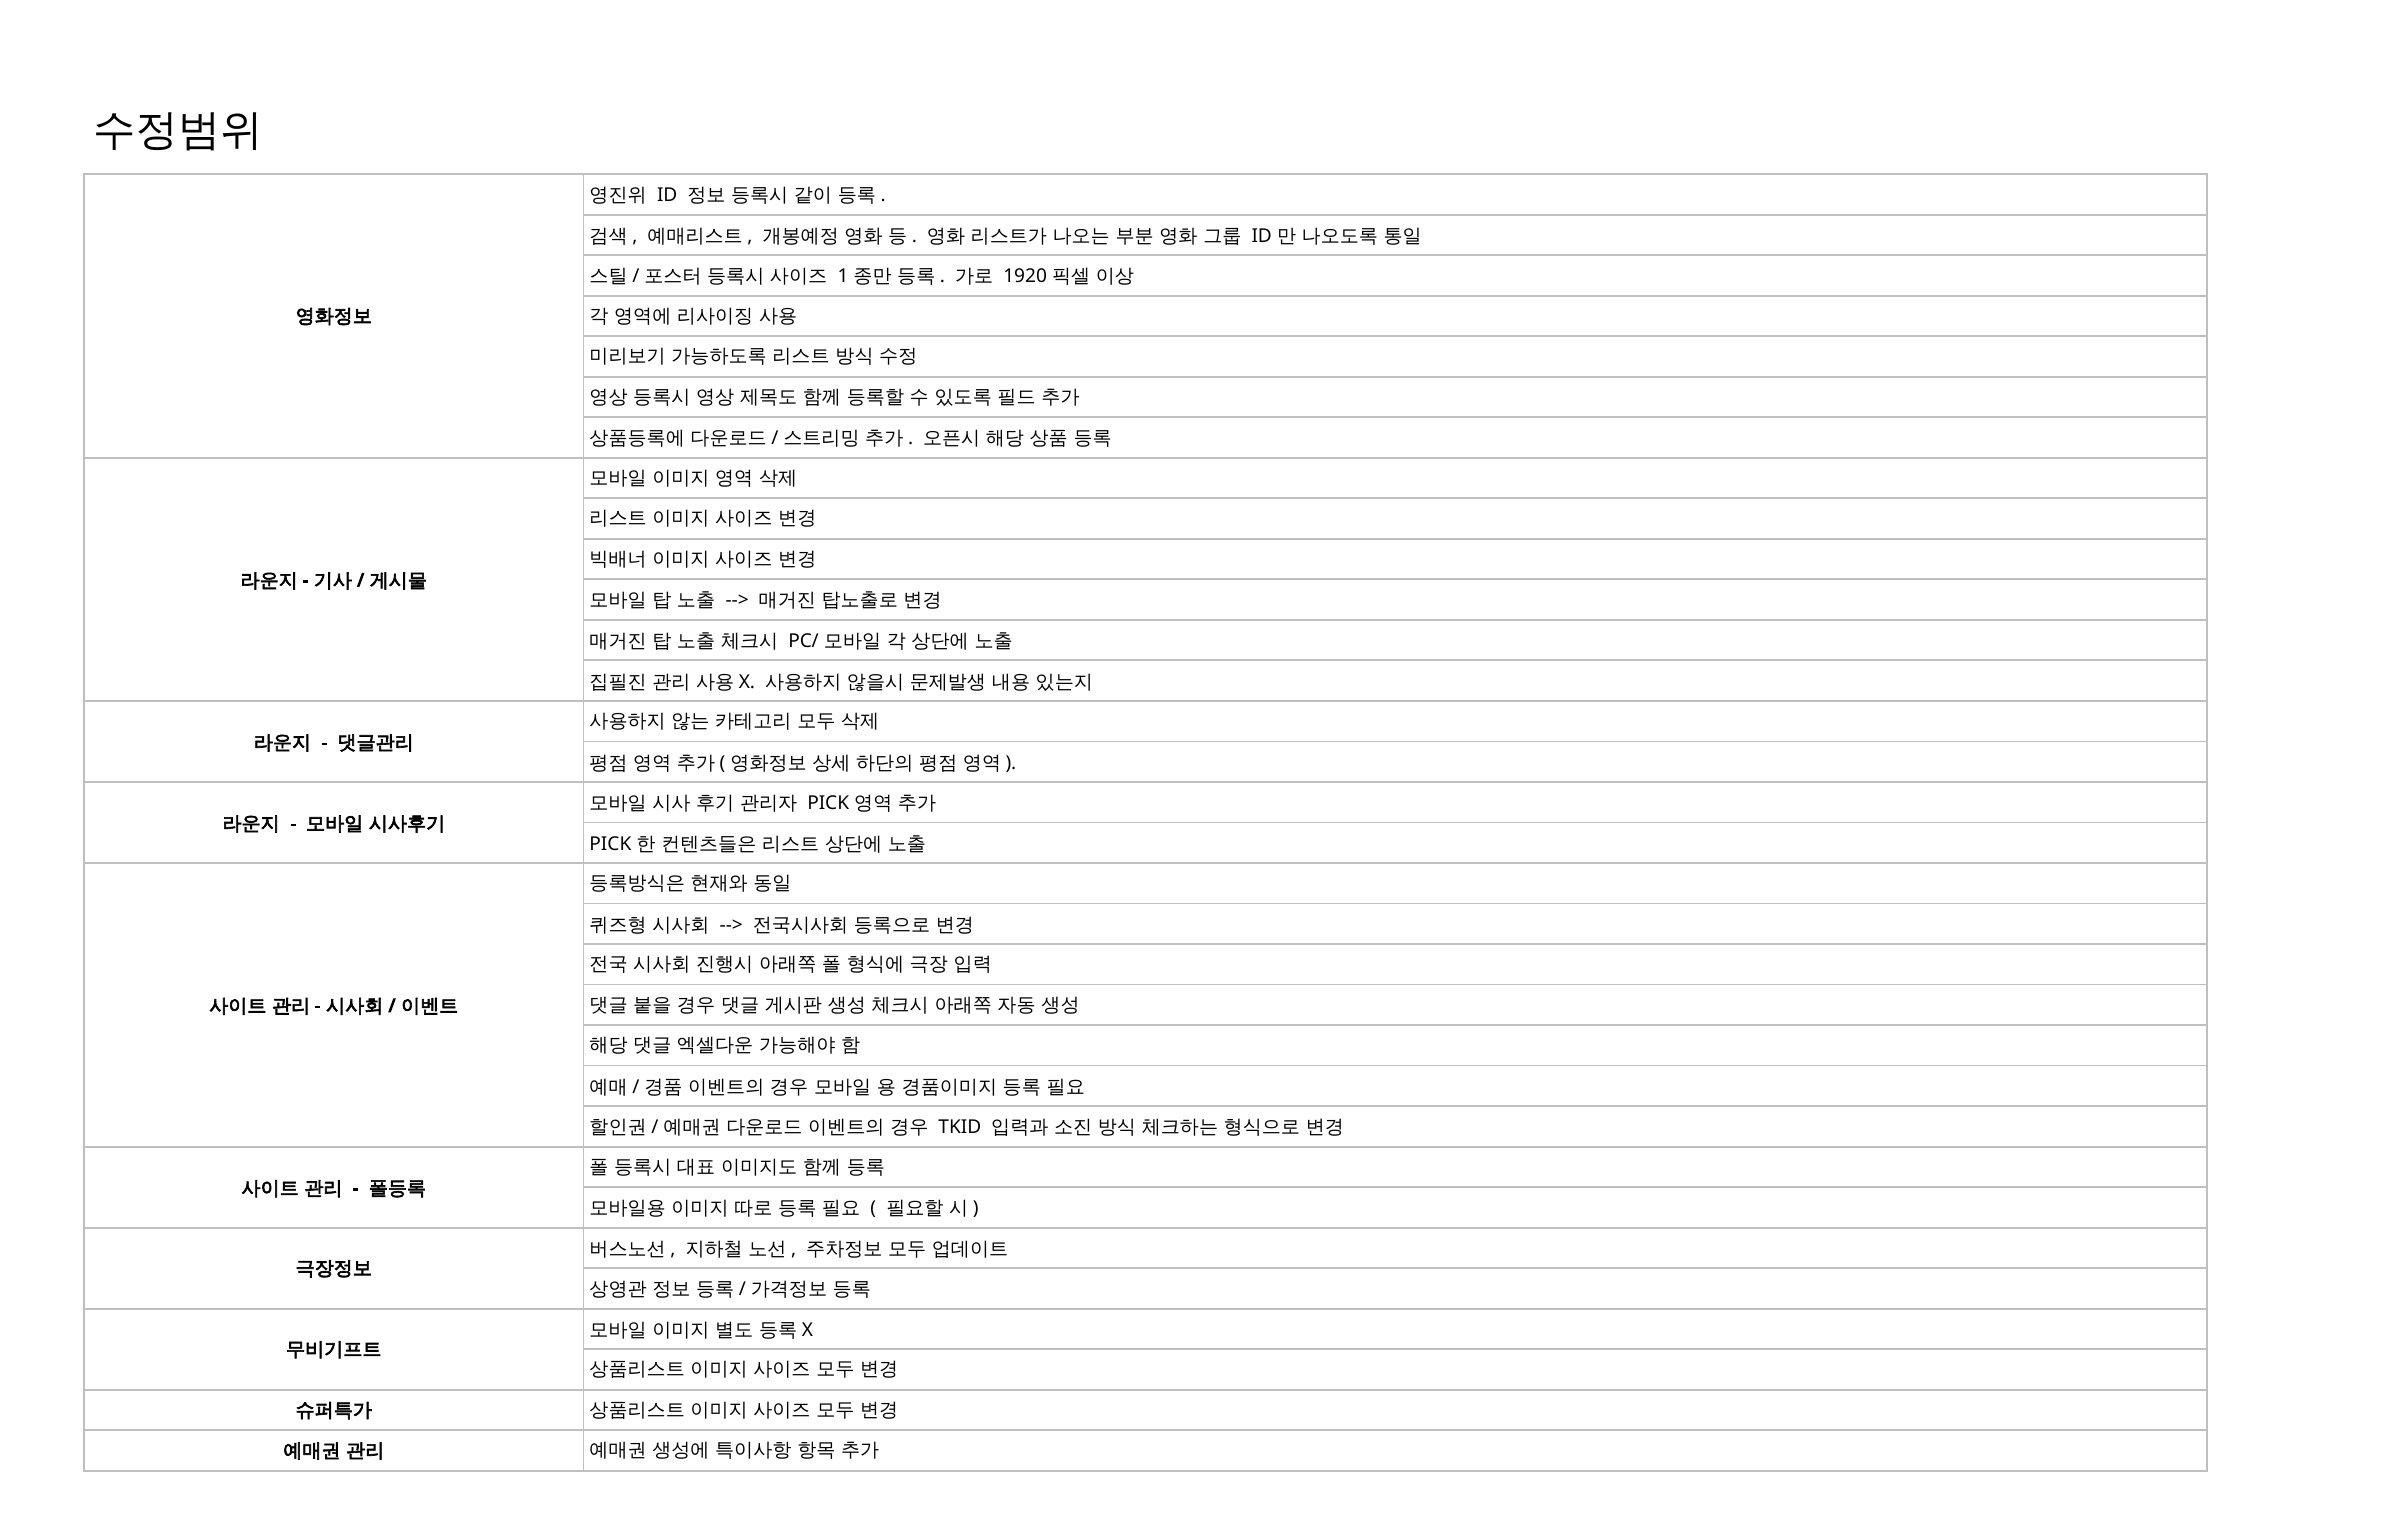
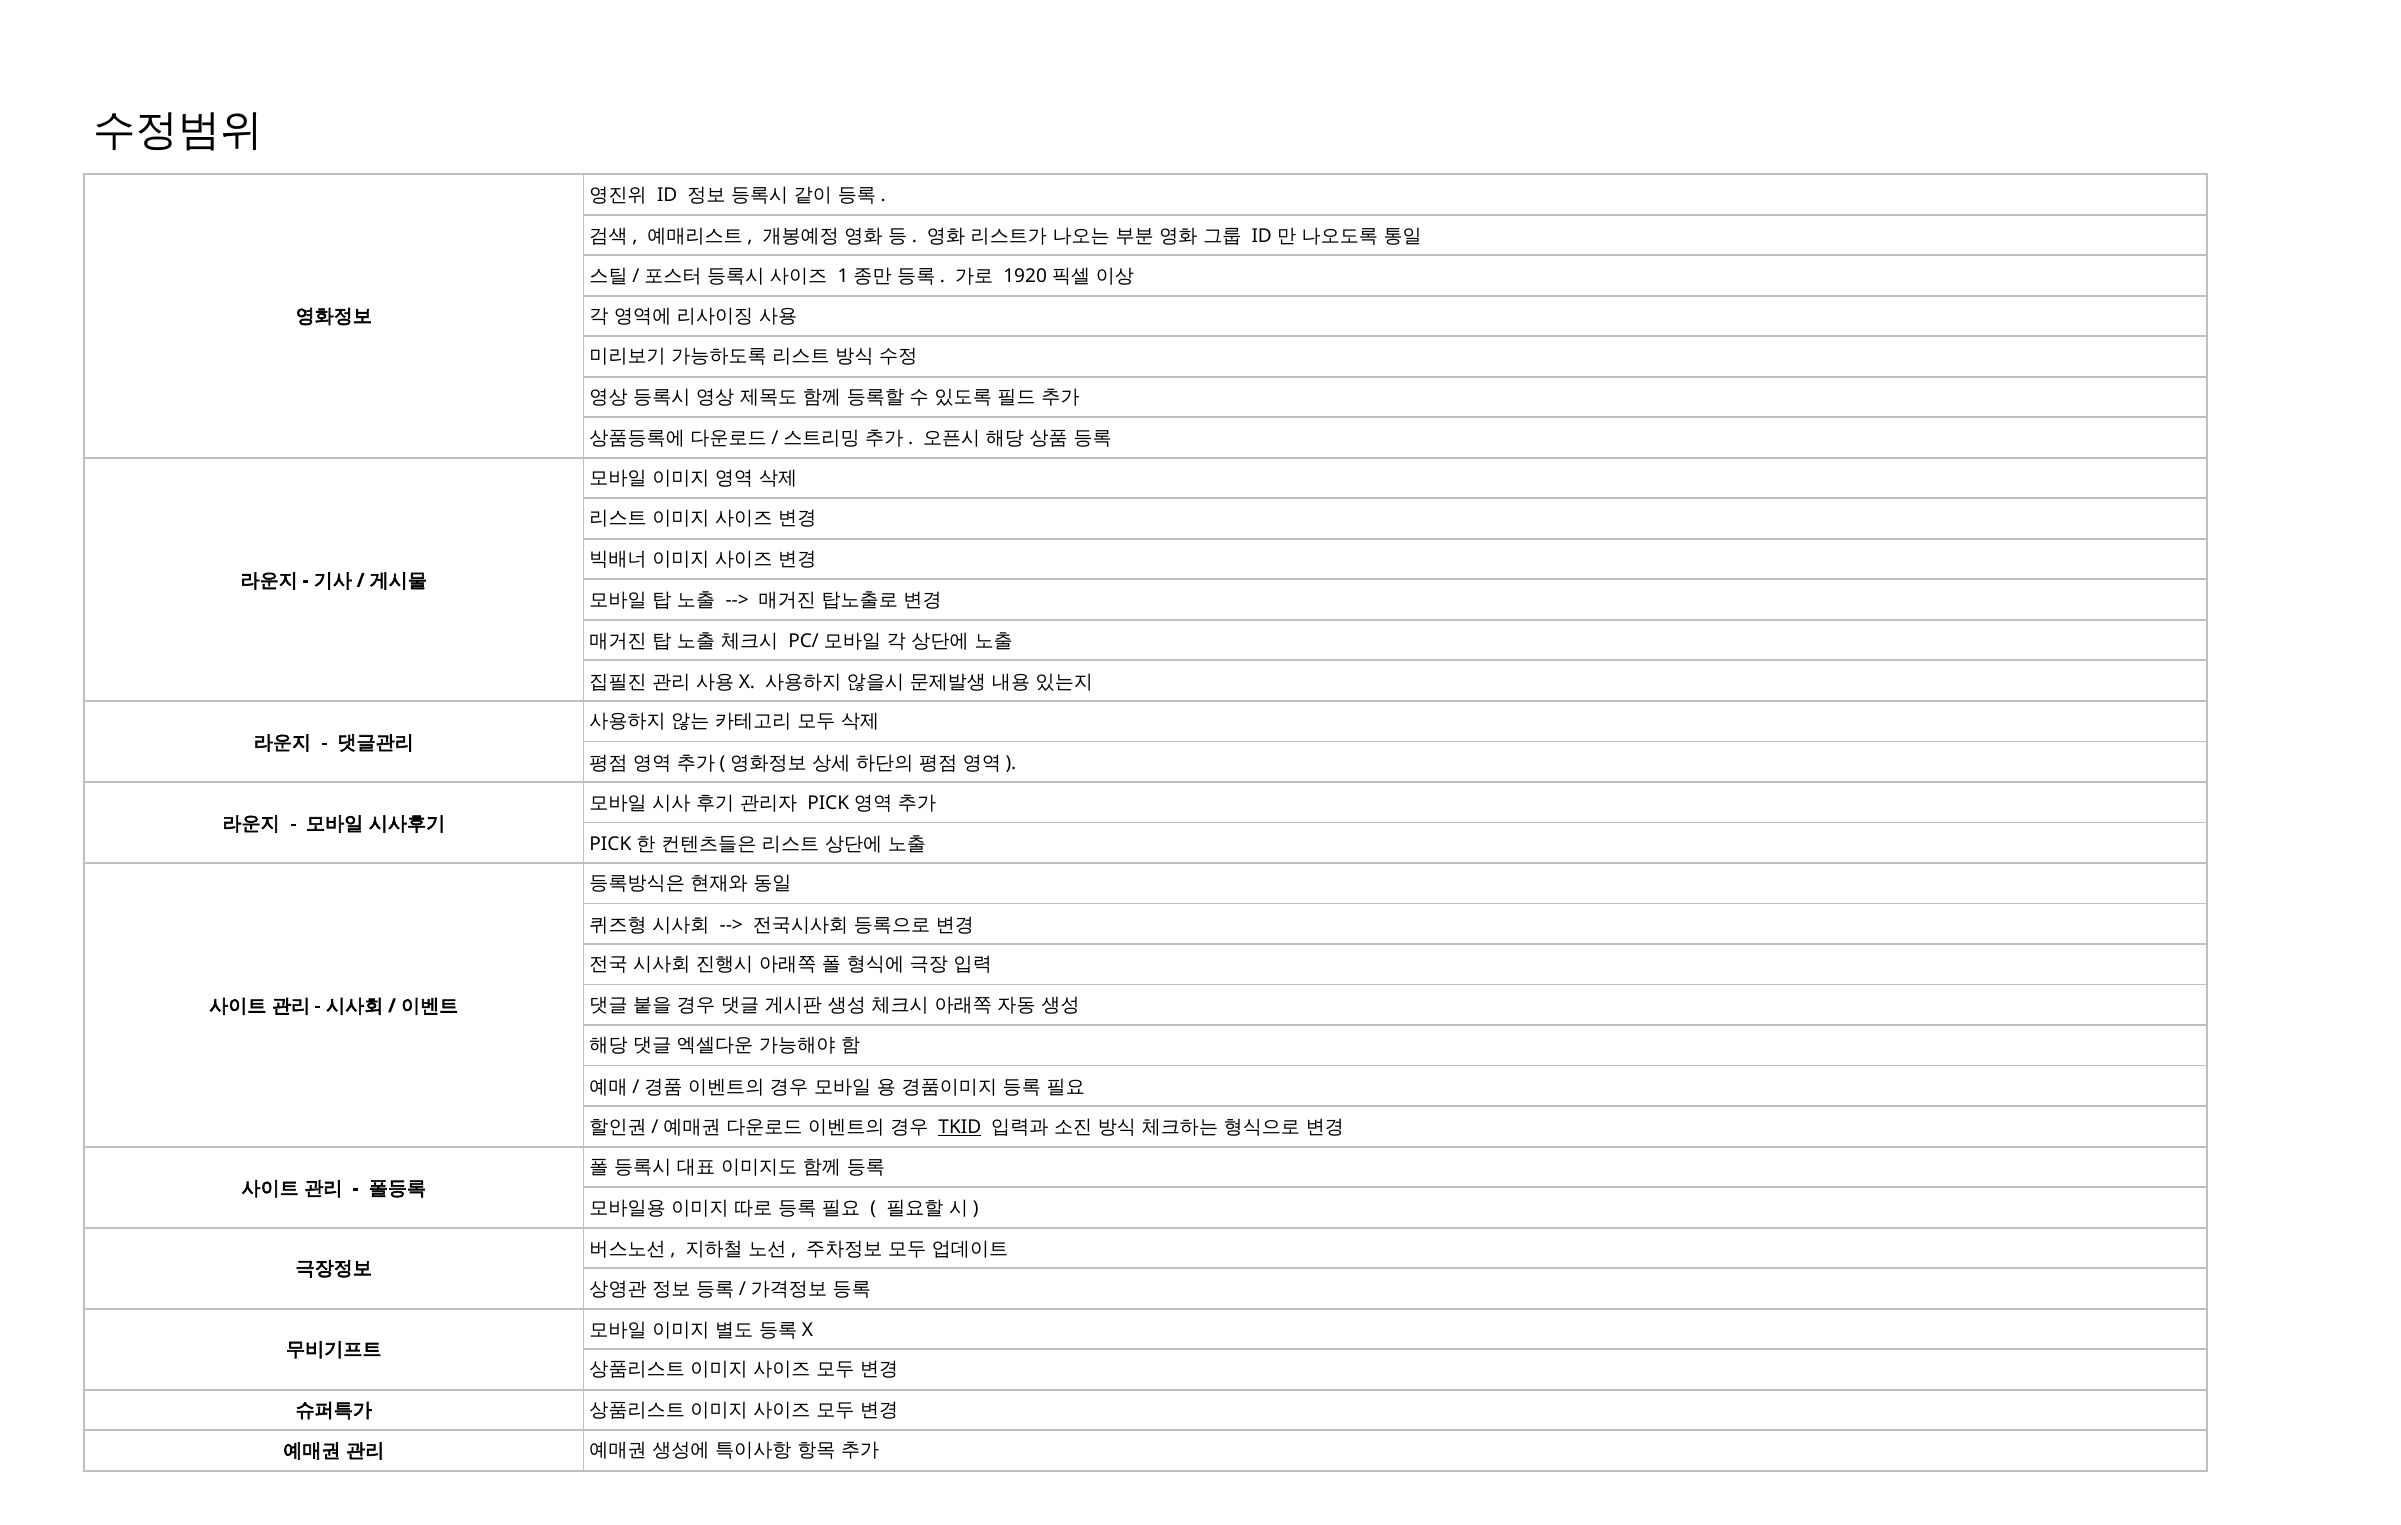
TKID underline: none -> present
